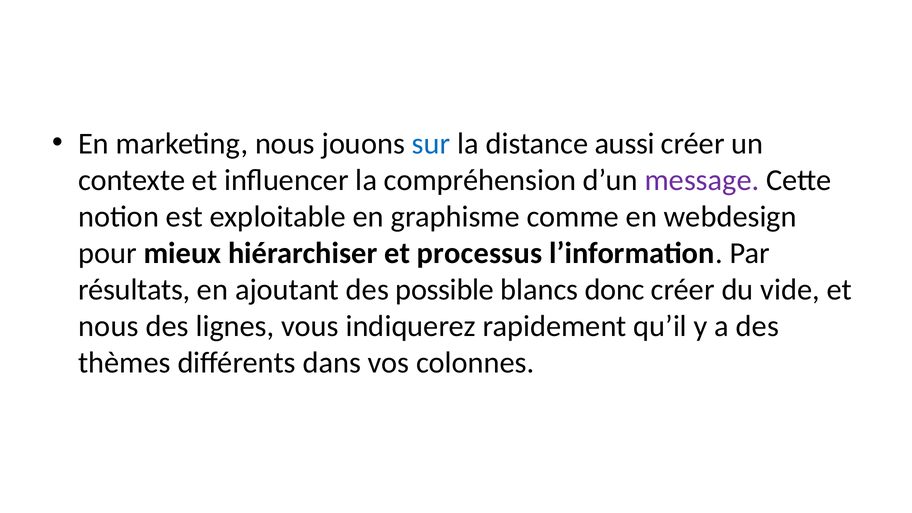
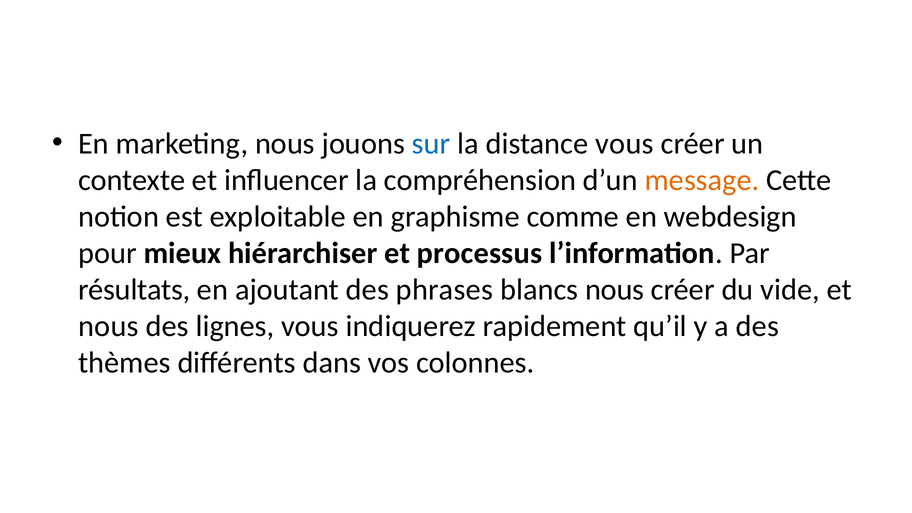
distance aussi: aussi -> vous
message colour: purple -> orange
possible: possible -> phrases
blancs donc: donc -> nous
